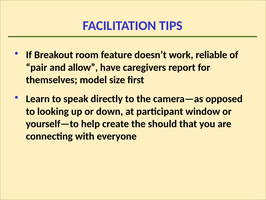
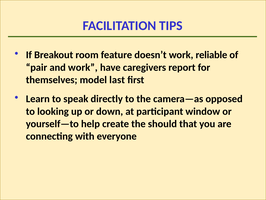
and allow: allow -> work
size: size -> last
